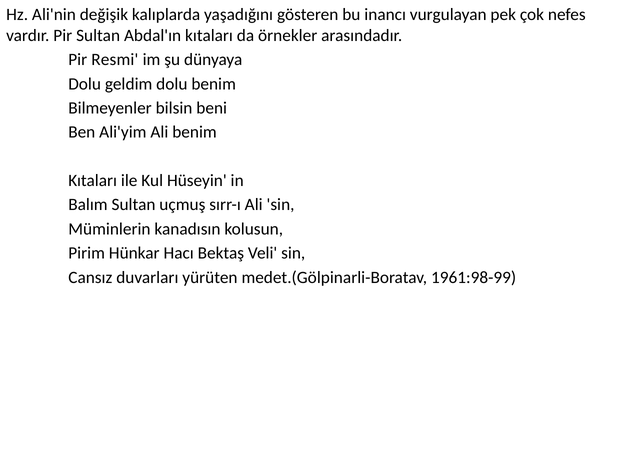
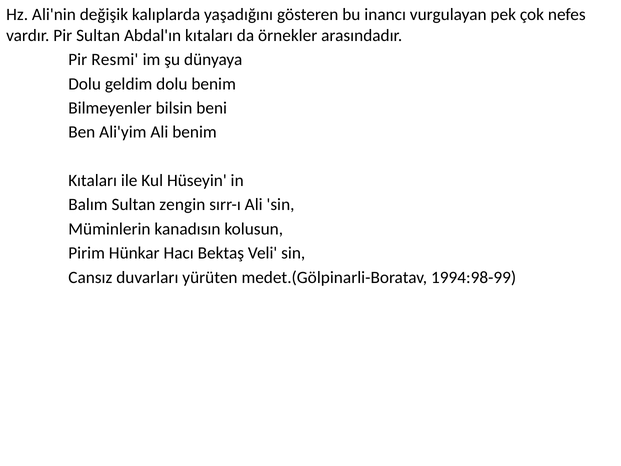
uçmuş: uçmuş -> zengin
1961:98-99: 1961:98-99 -> 1994:98-99
